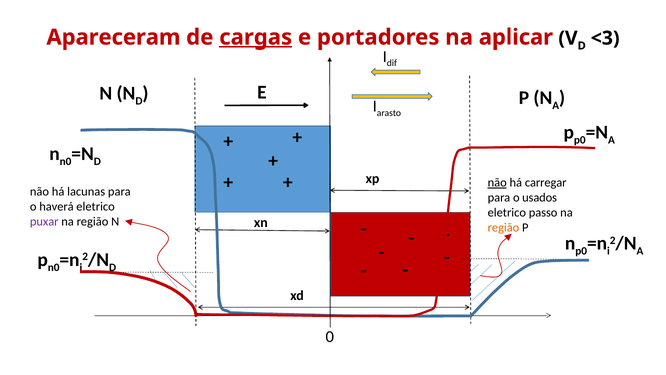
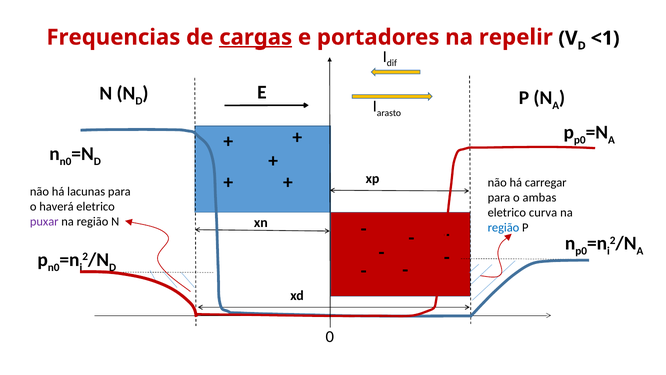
Apareceram: Apareceram -> Frequencias
aplicar: aplicar -> repelir
<3: <3 -> <1
não at (497, 183) underline: present -> none
usados: usados -> ambas
passo: passo -> curva
região at (503, 227) colour: orange -> blue
